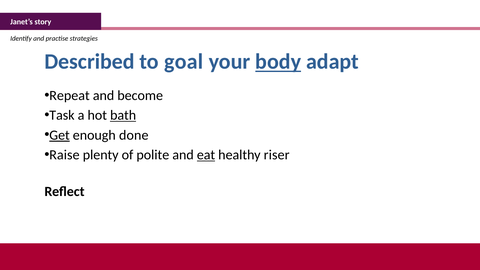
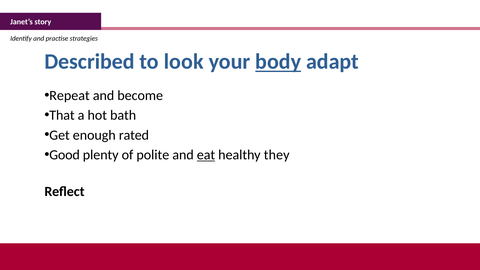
goal: goal -> look
Task: Task -> That
bath underline: present -> none
Get underline: present -> none
done: done -> rated
Raise: Raise -> Good
riser: riser -> they
